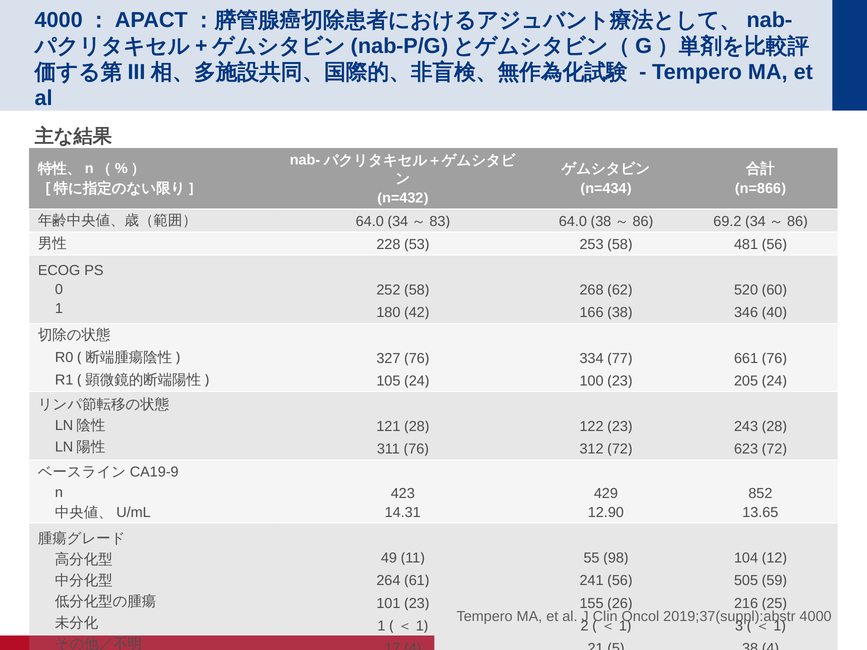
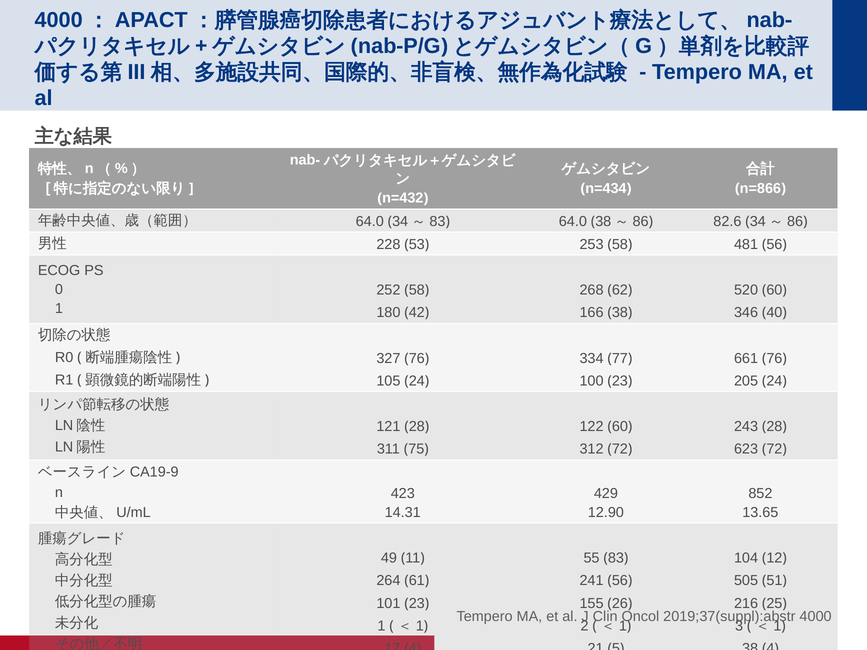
69.2: 69.2 -> 82.6
23 at (620, 427): 23 -> 60
76 at (416, 449): 76 -> 75
98 at (616, 558): 98 -> 83
59: 59 -> 51
